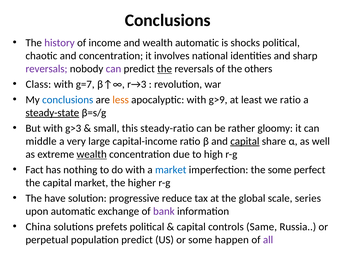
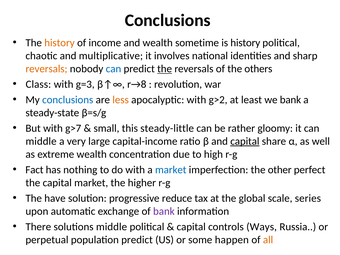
history at (60, 43) colour: purple -> orange
wealth automatic: automatic -> sometime
is shocks: shocks -> history
and concentration: concentration -> multiplicative
reversals at (46, 69) colour: purple -> orange
can at (113, 69) colour: purple -> blue
g=7: g=7 -> g=3
r→3: r→3 -> r→8
g>9: g>9 -> g>2
we ratio: ratio -> bank
steady-state underline: present -> none
g>3: g>3 -> g>7
steady-ratio: steady-ratio -> steady-little
wealth at (92, 154) underline: present -> none
the some: some -> other
China: China -> There
solutions prefets: prefets -> middle
Same: Same -> Ways
all colour: purple -> orange
